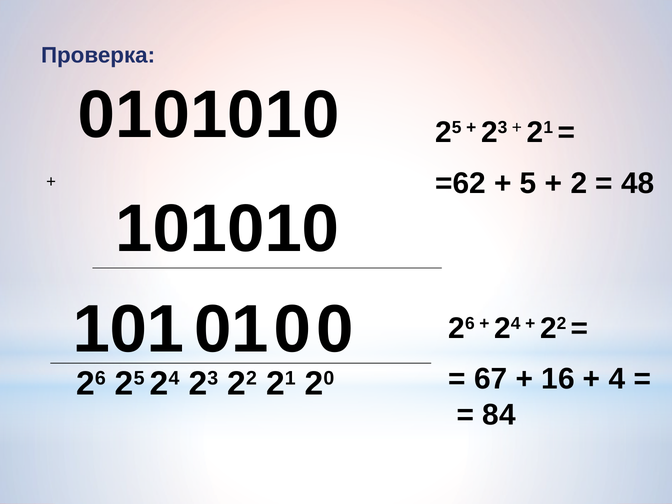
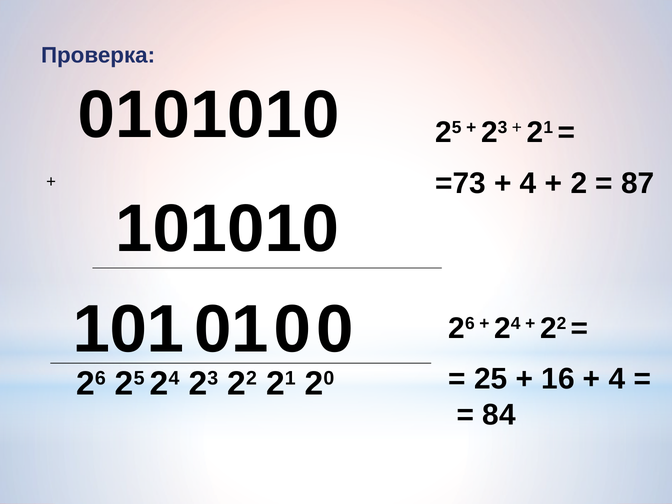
=62: =62 -> =73
5 at (528, 183): 5 -> 4
48: 48 -> 87
67 at (491, 379): 67 -> 25
